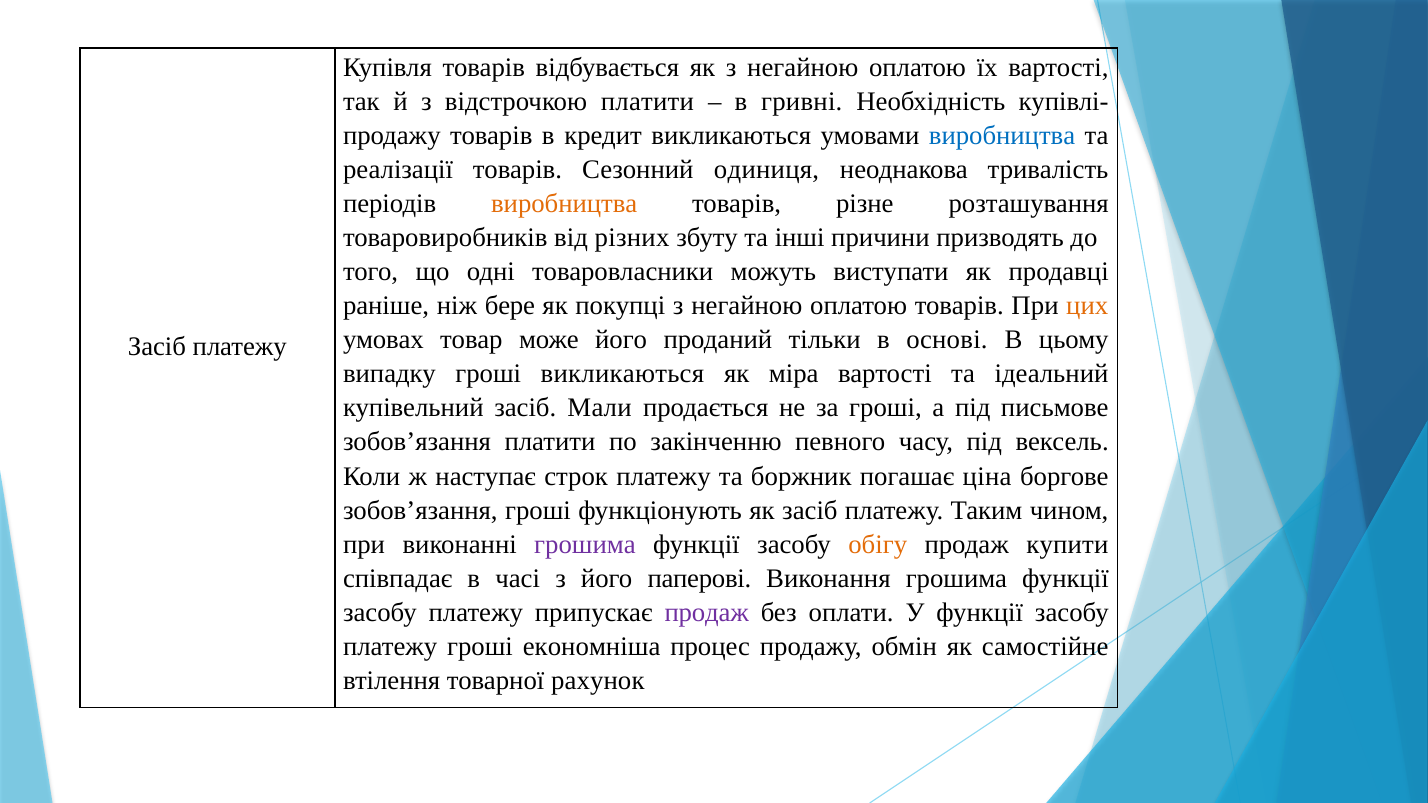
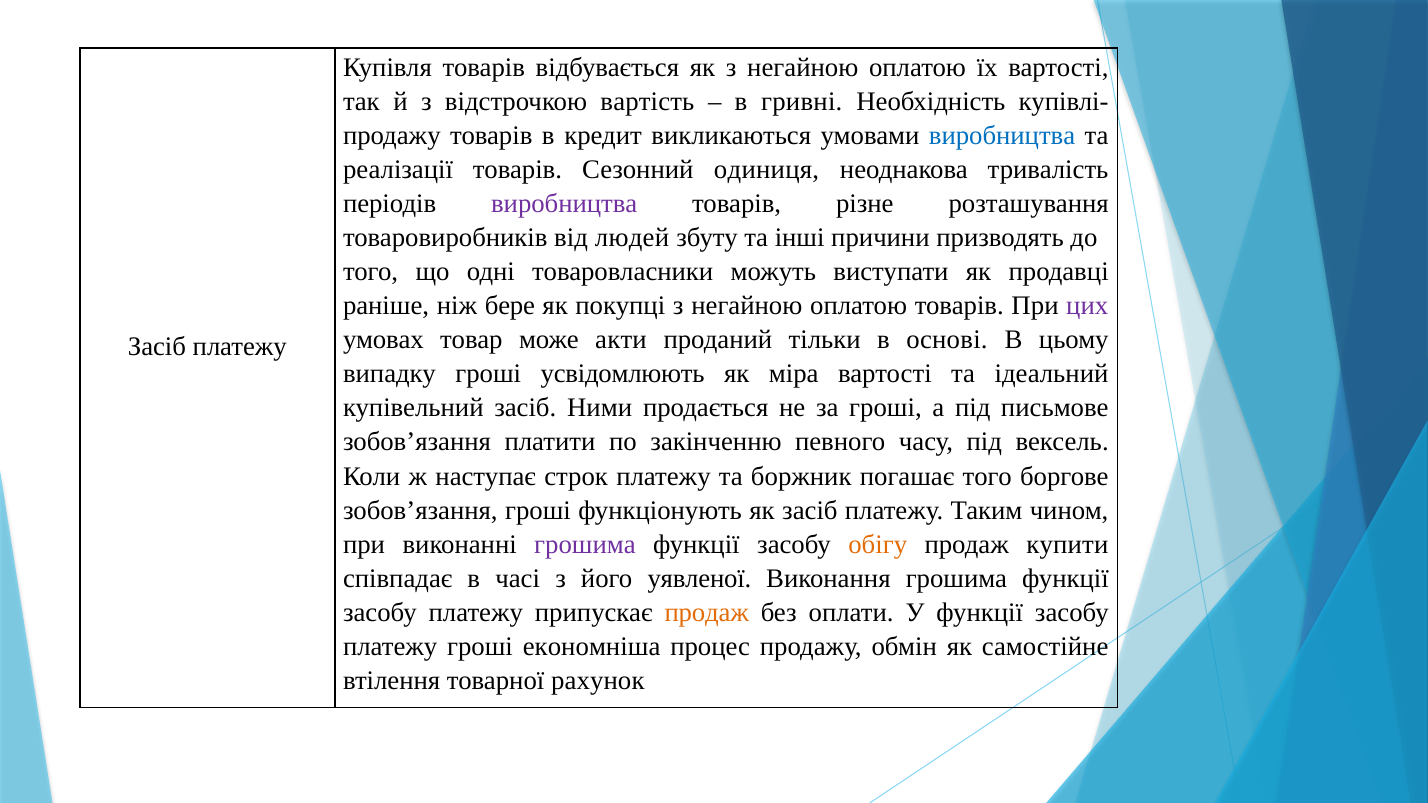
відстрочкою платити: платити -> вартість
виробництва at (564, 204) colour: orange -> purple
різних: різних -> людей
цих colour: orange -> purple
може його: його -> акти
гроші викликаються: викликаються -> усвідомлюють
Мали: Мали -> Ними
погашає ціна: ціна -> того
паперові: паперові -> уявленої
продаж at (707, 613) colour: purple -> orange
